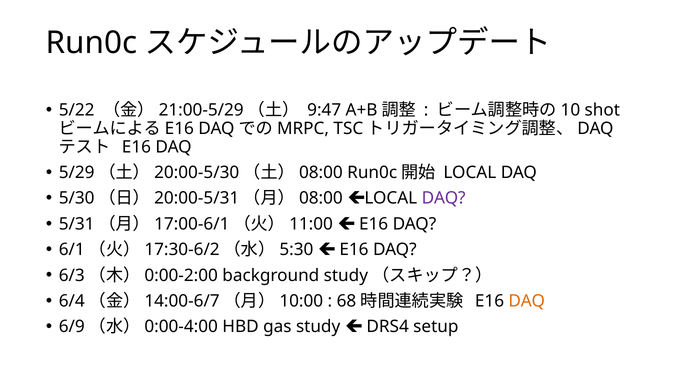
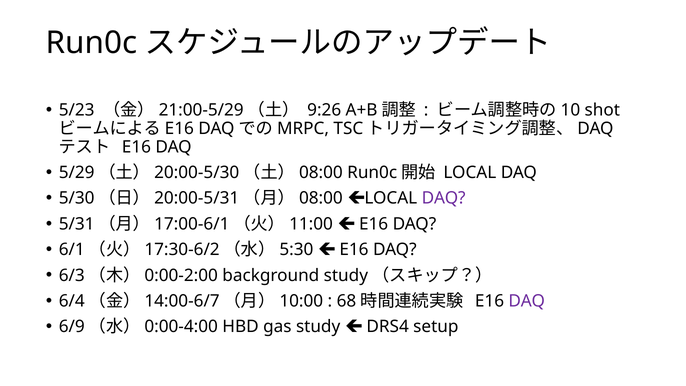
5/22: 5/22 -> 5/23
9:47: 9:47 -> 9:26
DAQ at (527, 301) colour: orange -> purple
